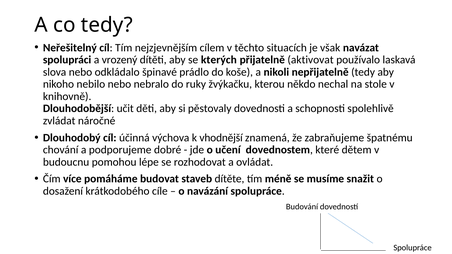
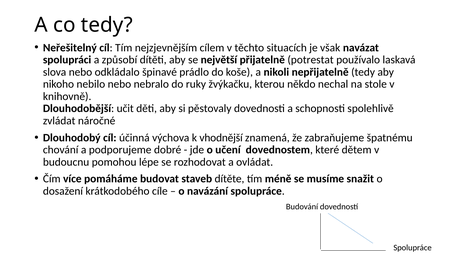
vrozený: vrozený -> způsobí
kterých: kterých -> největší
aktivovat: aktivovat -> potrestat
